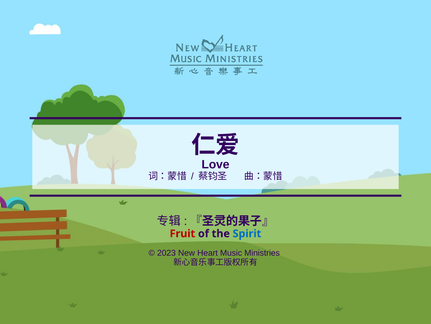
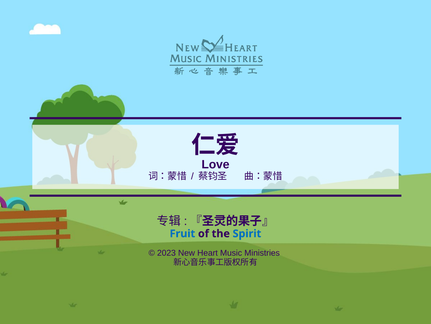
Fruit colour: red -> blue
